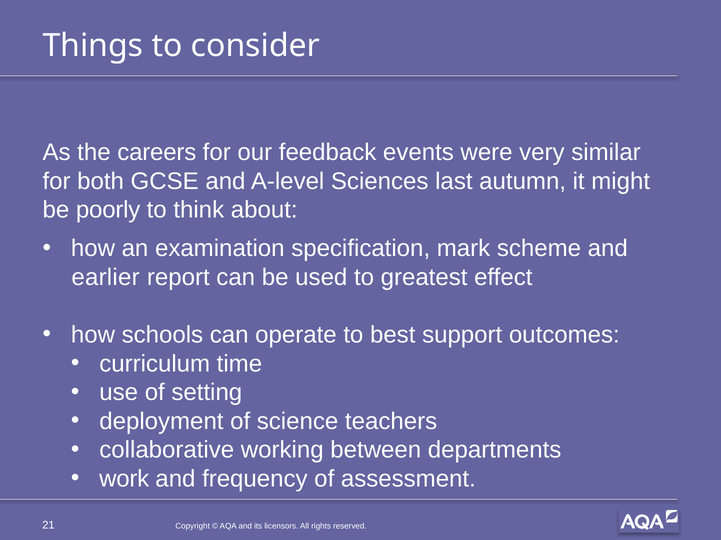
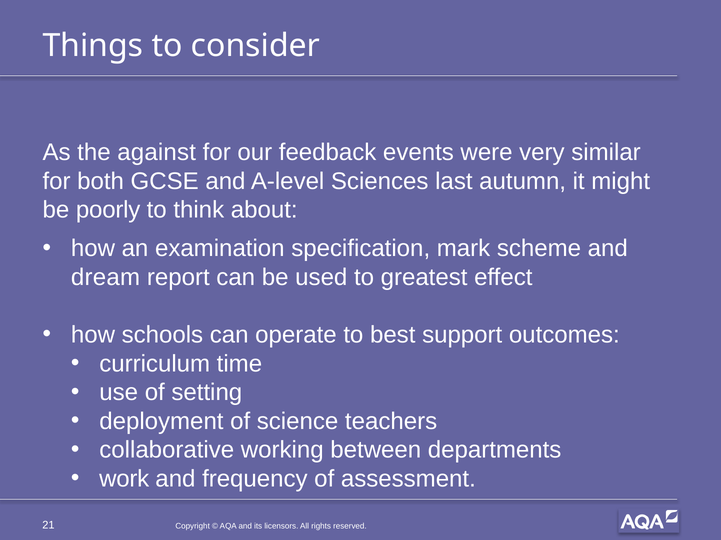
the careers: careers -> against
earlier: earlier -> dream
